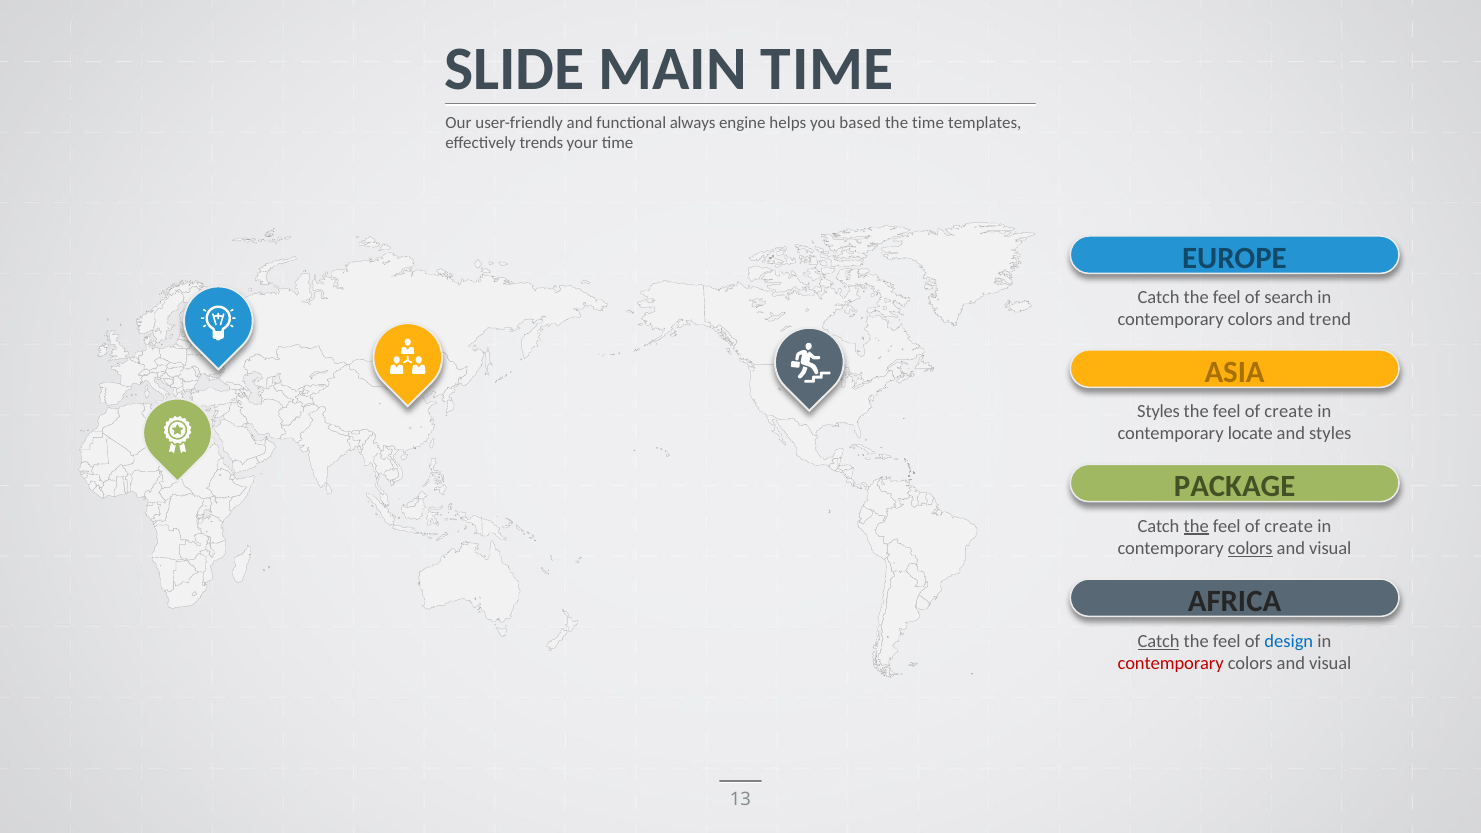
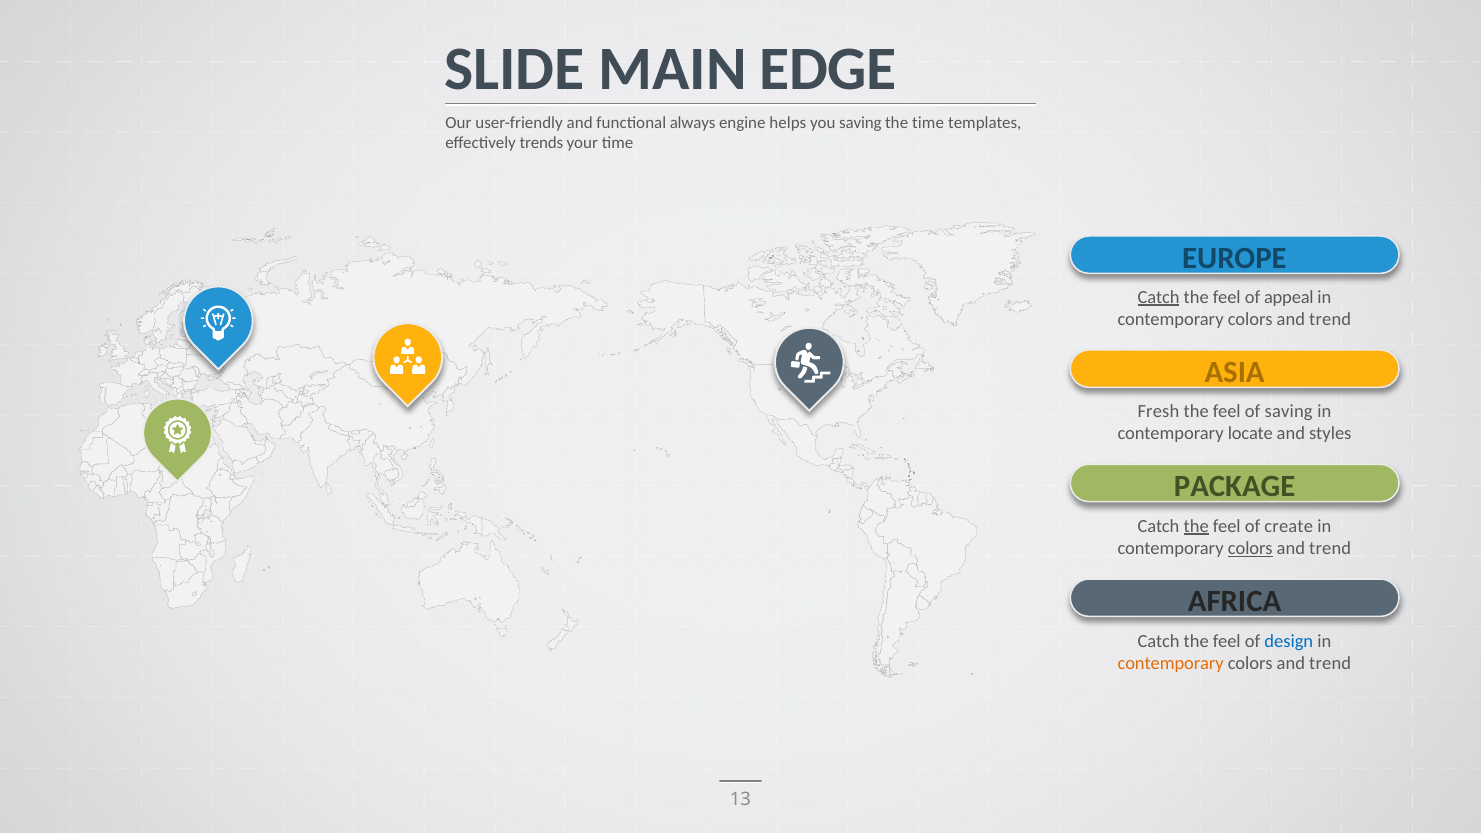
MAIN TIME: TIME -> EDGE
you based: based -> saving
Catch at (1159, 297) underline: none -> present
search: search -> appeal
Styles at (1159, 411): Styles -> Fresh
create at (1289, 411): create -> saving
visual at (1330, 548): visual -> trend
Catch at (1159, 641) underline: present -> none
contemporary at (1171, 664) colour: red -> orange
visual at (1330, 664): visual -> trend
